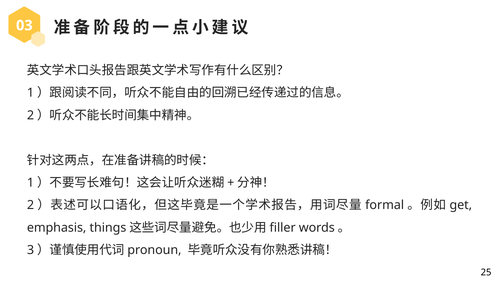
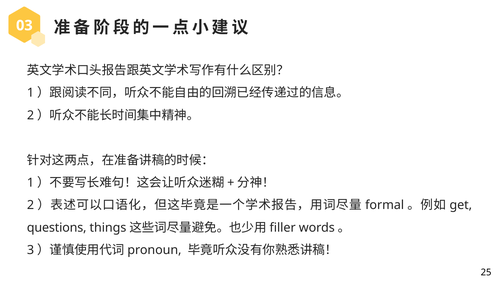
emphasis: emphasis -> questions
